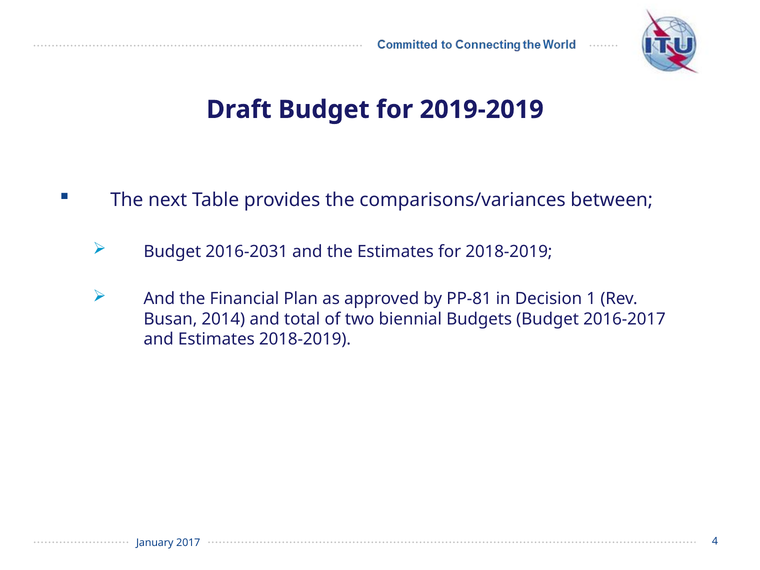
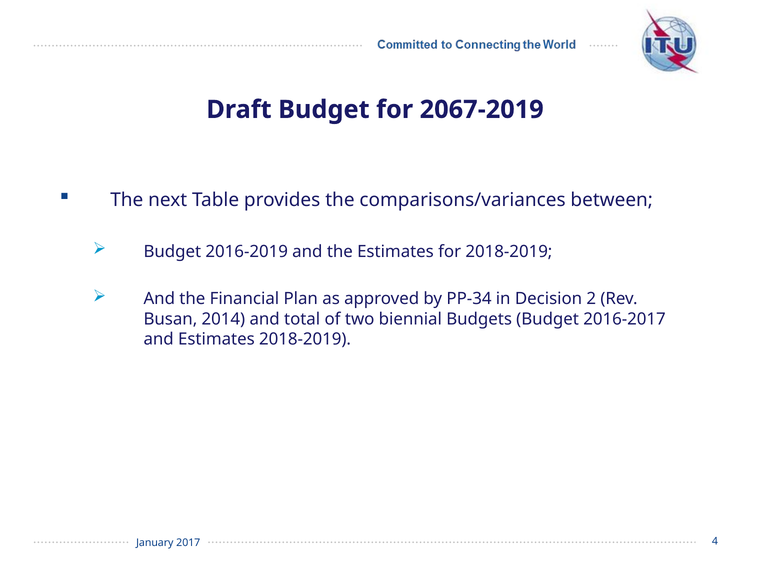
2019-2019: 2019-2019 -> 2067-2019
2016-2031: 2016-2031 -> 2016-2019
PP-81: PP-81 -> PP-34
1: 1 -> 2
